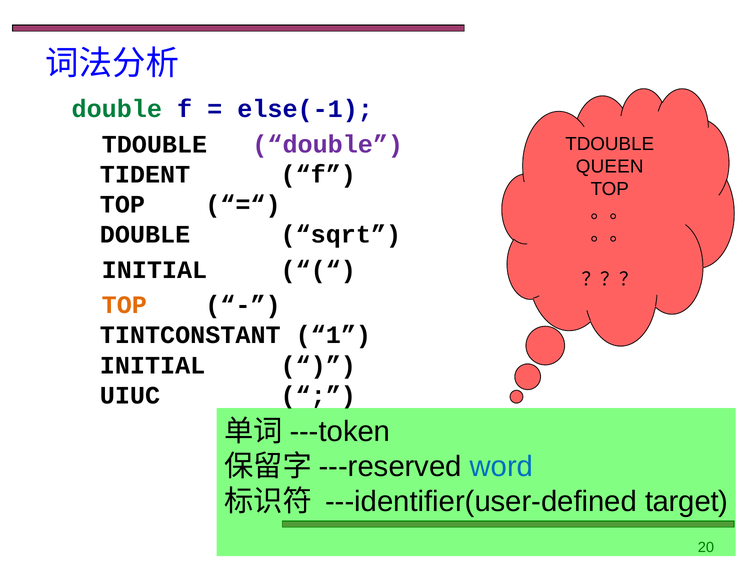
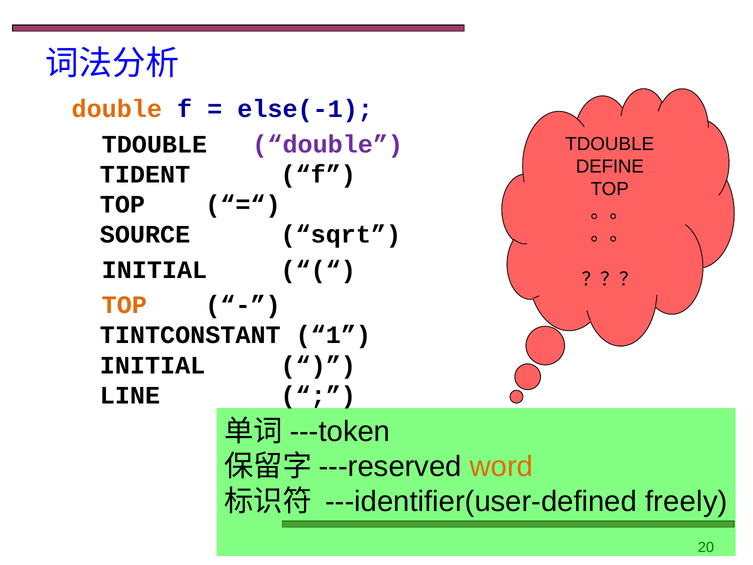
double at (117, 109) colour: green -> orange
QUEEN: QUEEN -> DEFINE
DOUBLE at (145, 235): DOUBLE -> SOURCE
UIUC: UIUC -> LINE
word colour: blue -> orange
target: target -> freely
